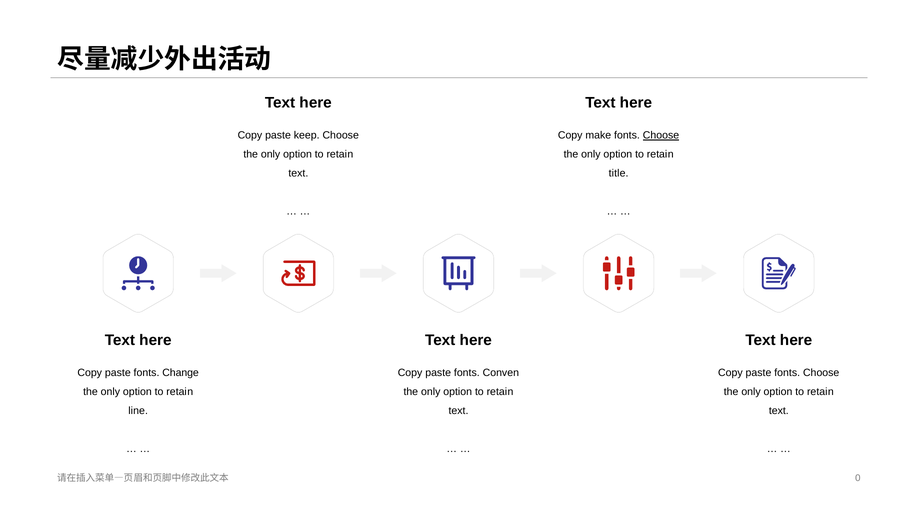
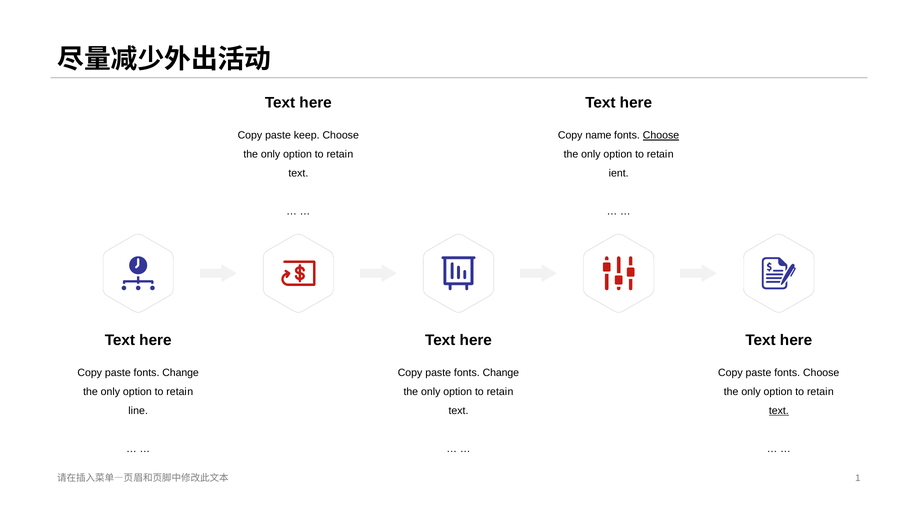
make: make -> name
title: title -> ient
Conven at (501, 373): Conven -> Change
text at (779, 411) underline: none -> present
0: 0 -> 1
